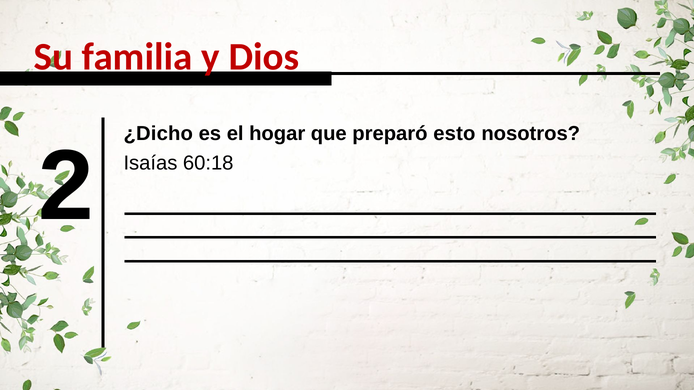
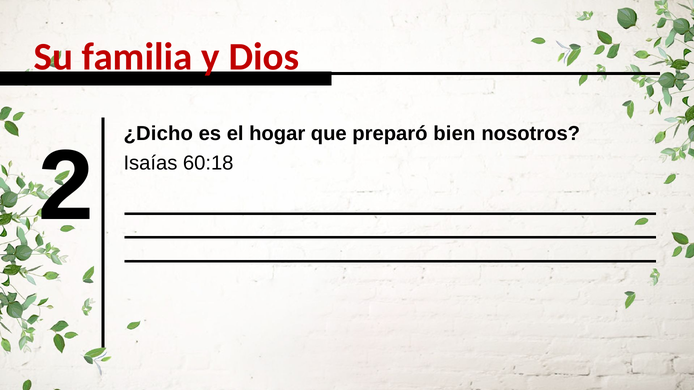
esto: esto -> bien
